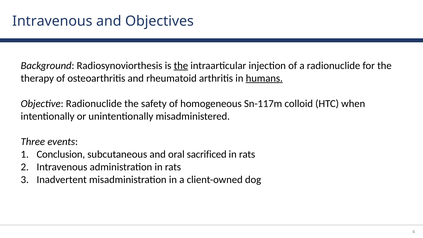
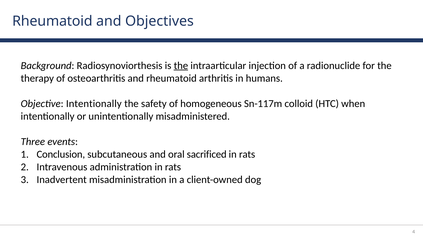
Intravenous at (52, 21): Intravenous -> Rheumatoid
humans underline: present -> none
Objective Radionuclide: Radionuclide -> Intentionally
